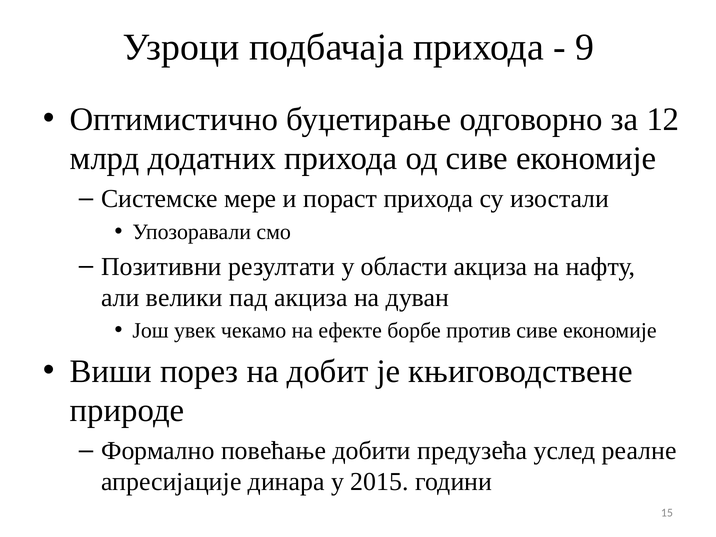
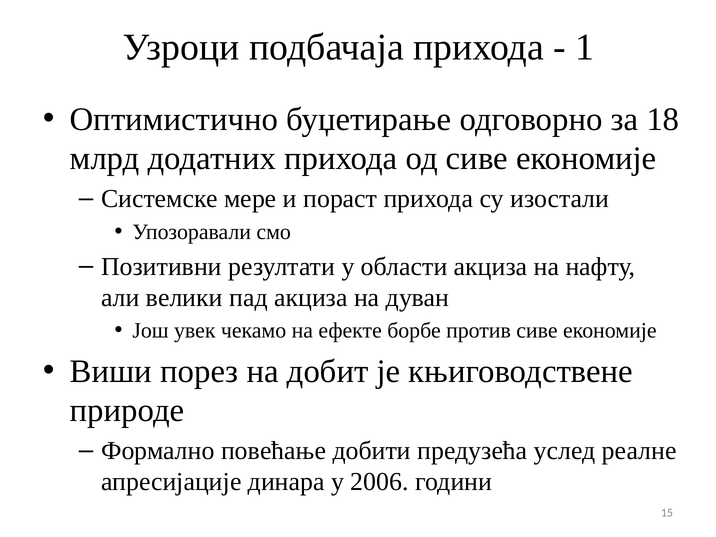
9: 9 -> 1
12: 12 -> 18
2015: 2015 -> 2006
